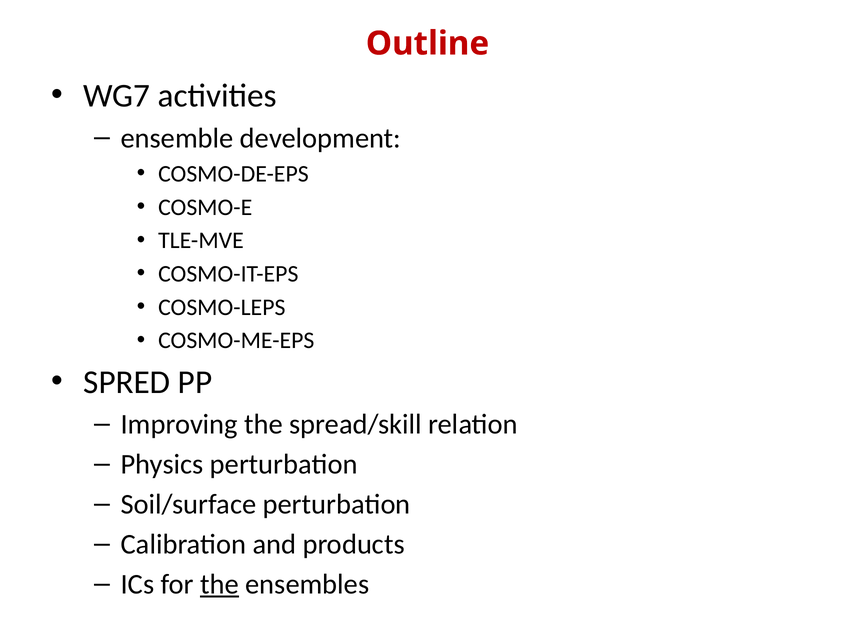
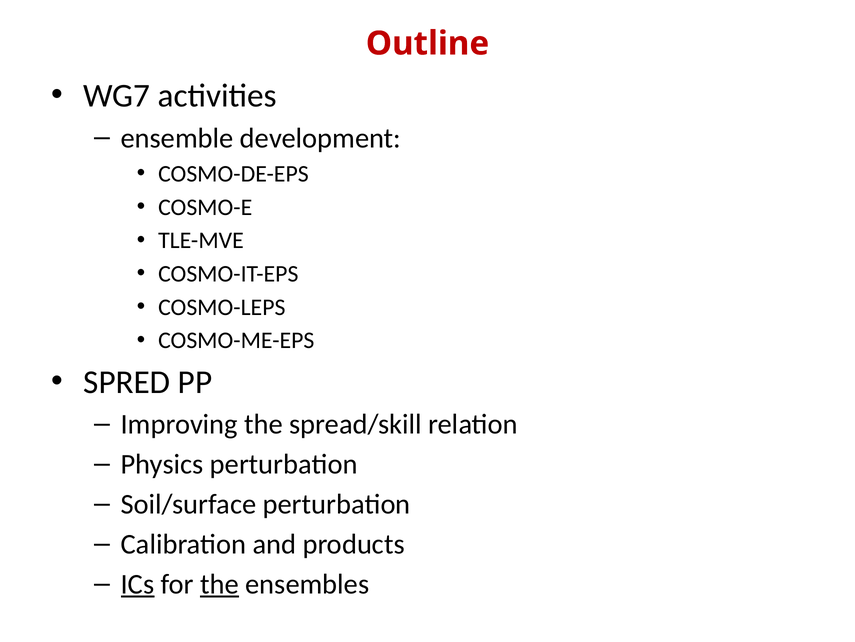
ICs underline: none -> present
